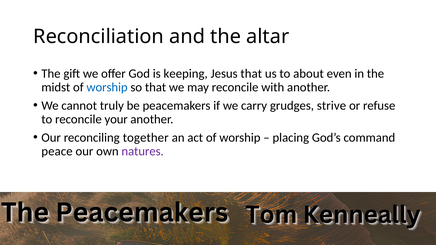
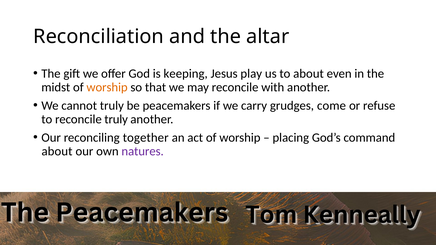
Jesus that: that -> play
worship at (107, 87) colour: blue -> orange
strive: strive -> come
reconcile your: your -> truly
peace at (57, 151): peace -> about
